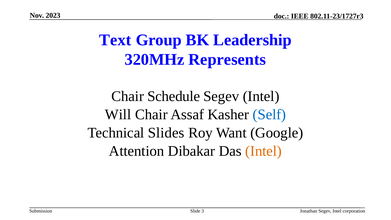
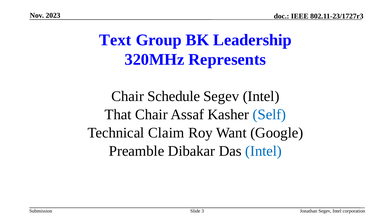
Will: Will -> That
Slides: Slides -> Claim
Attention: Attention -> Preamble
Intel at (264, 151) colour: orange -> blue
